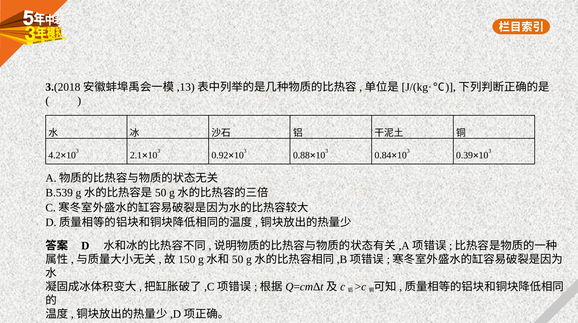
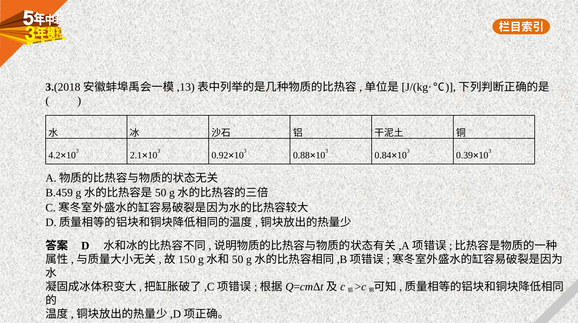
B.539: B.539 -> B.459
